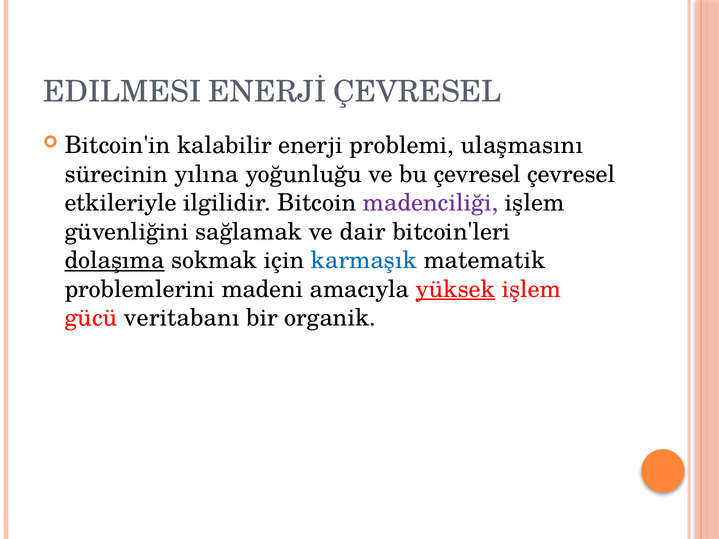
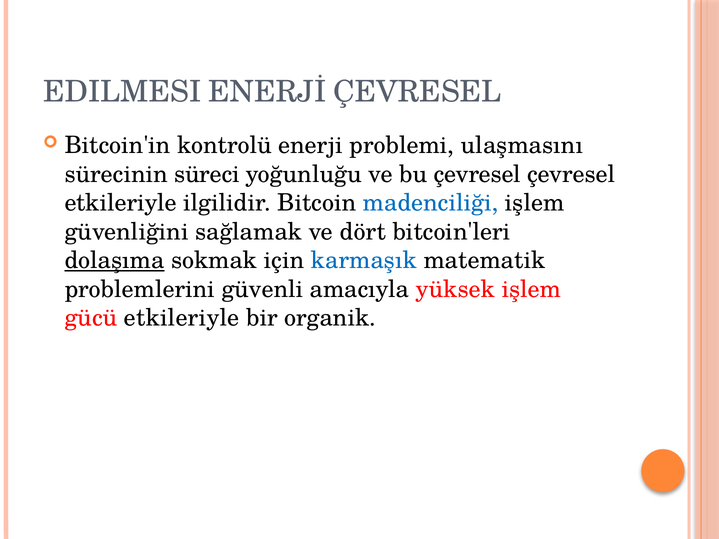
kalabilir: kalabilir -> kontrolü
yılına: yılına -> süreci
madenciliği colour: purple -> blue
dair: dair -> dört
madeni: madeni -> güvenli
yüksek underline: present -> none
gücü veritabanı: veritabanı -> etkileriyle
